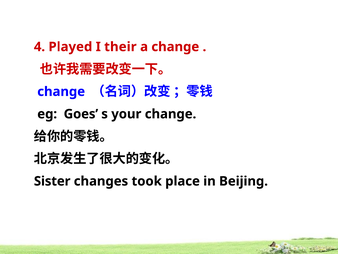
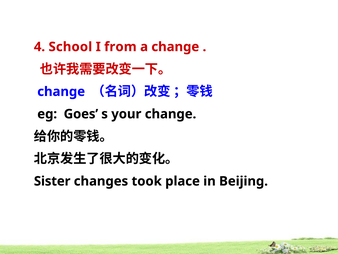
Played: Played -> School
their: their -> from
